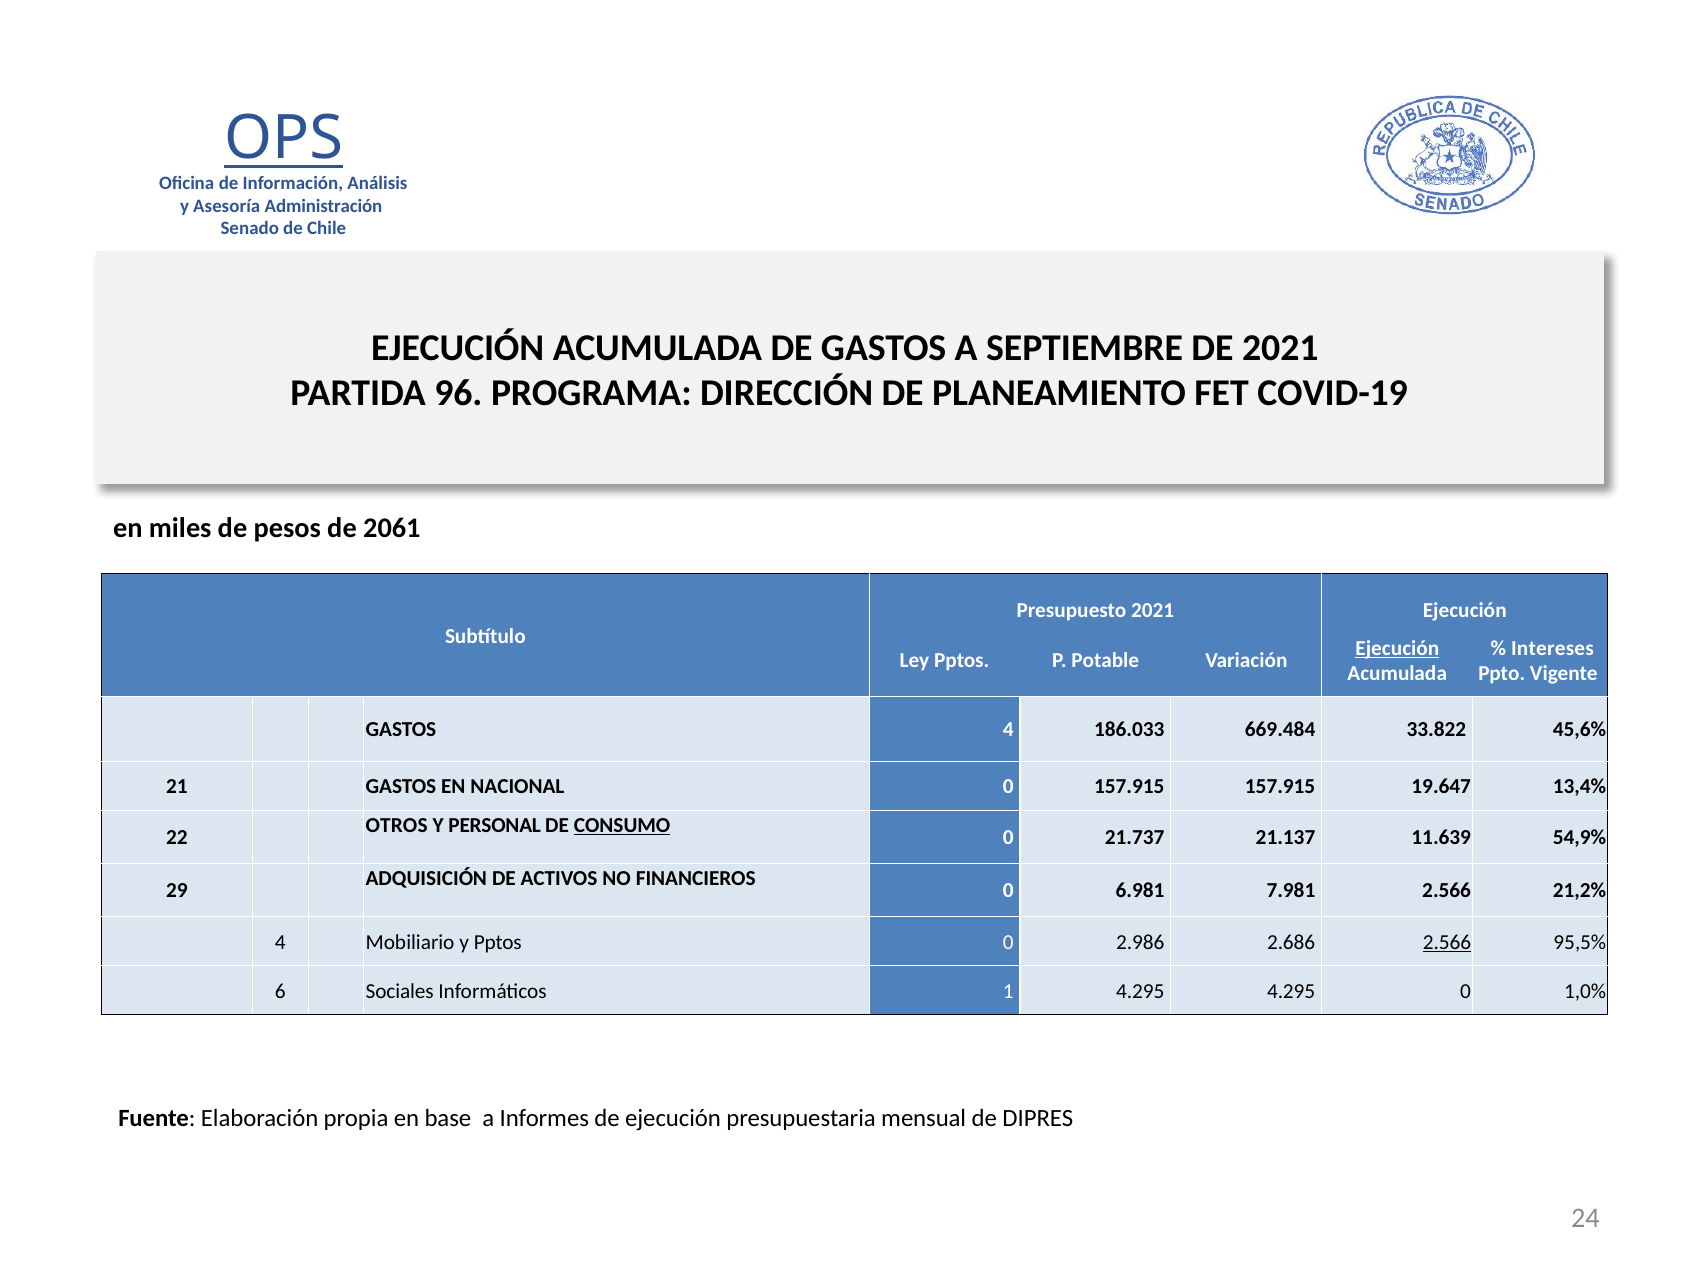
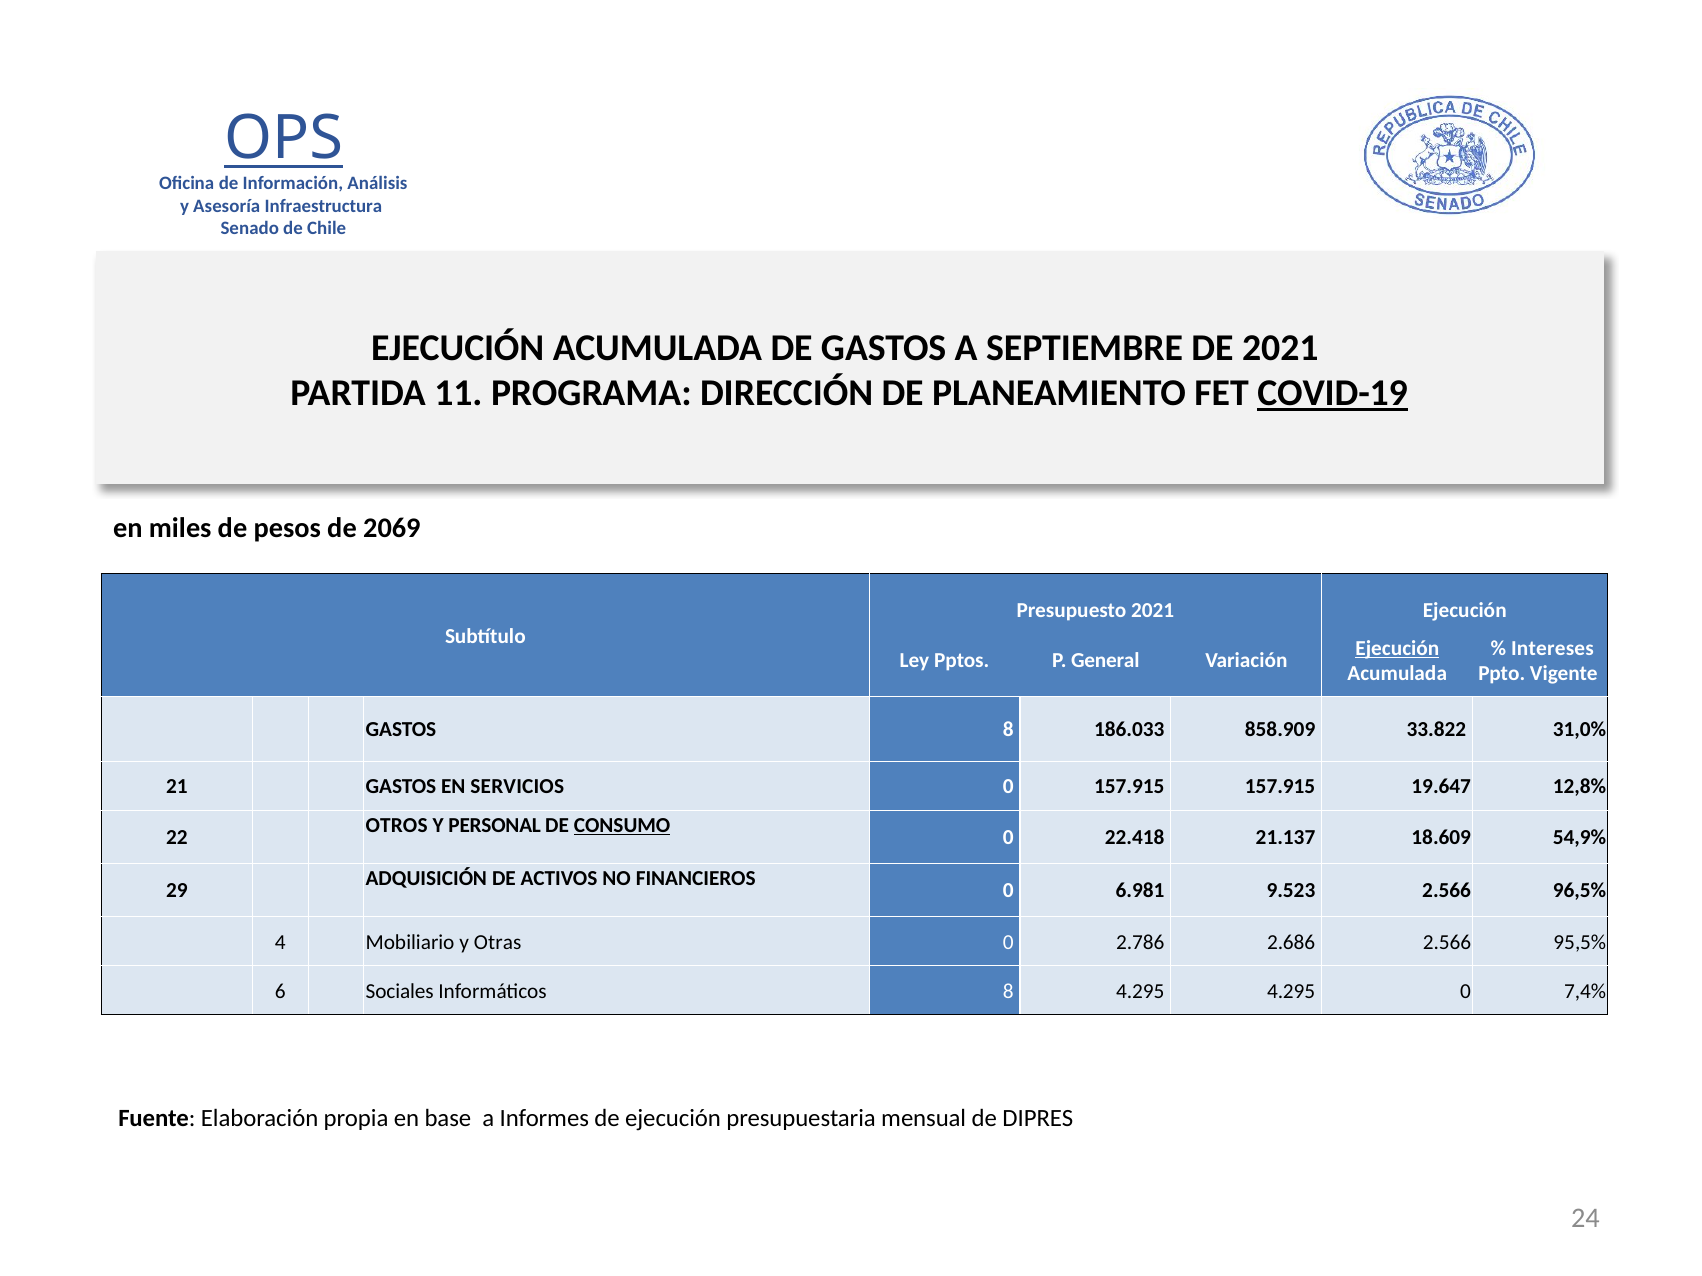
Administración: Administración -> Infraestructura
96: 96 -> 11
COVID-19 underline: none -> present
2061: 2061 -> 2069
Potable: Potable -> General
GASTOS 4: 4 -> 8
669.484: 669.484 -> 858.909
45,6%: 45,6% -> 31,0%
NACIONAL: NACIONAL -> SERVICIOS
13,4%: 13,4% -> 12,8%
21.737: 21.737 -> 22.418
11.639: 11.639 -> 18.609
7.981: 7.981 -> 9.523
21,2%: 21,2% -> 96,5%
y Pptos: Pptos -> Otras
2.986: 2.986 -> 2.786
2.566 at (1447, 942) underline: present -> none
Informáticos 1: 1 -> 8
1,0%: 1,0% -> 7,4%
